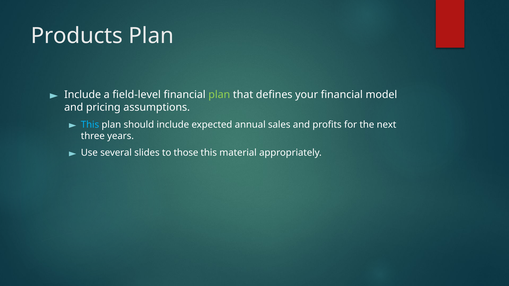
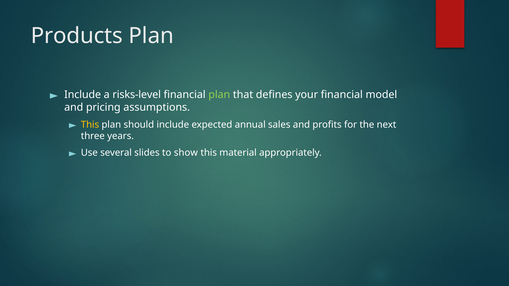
field-level: field-level -> risks-level
This at (90, 125) colour: light blue -> yellow
those: those -> show
